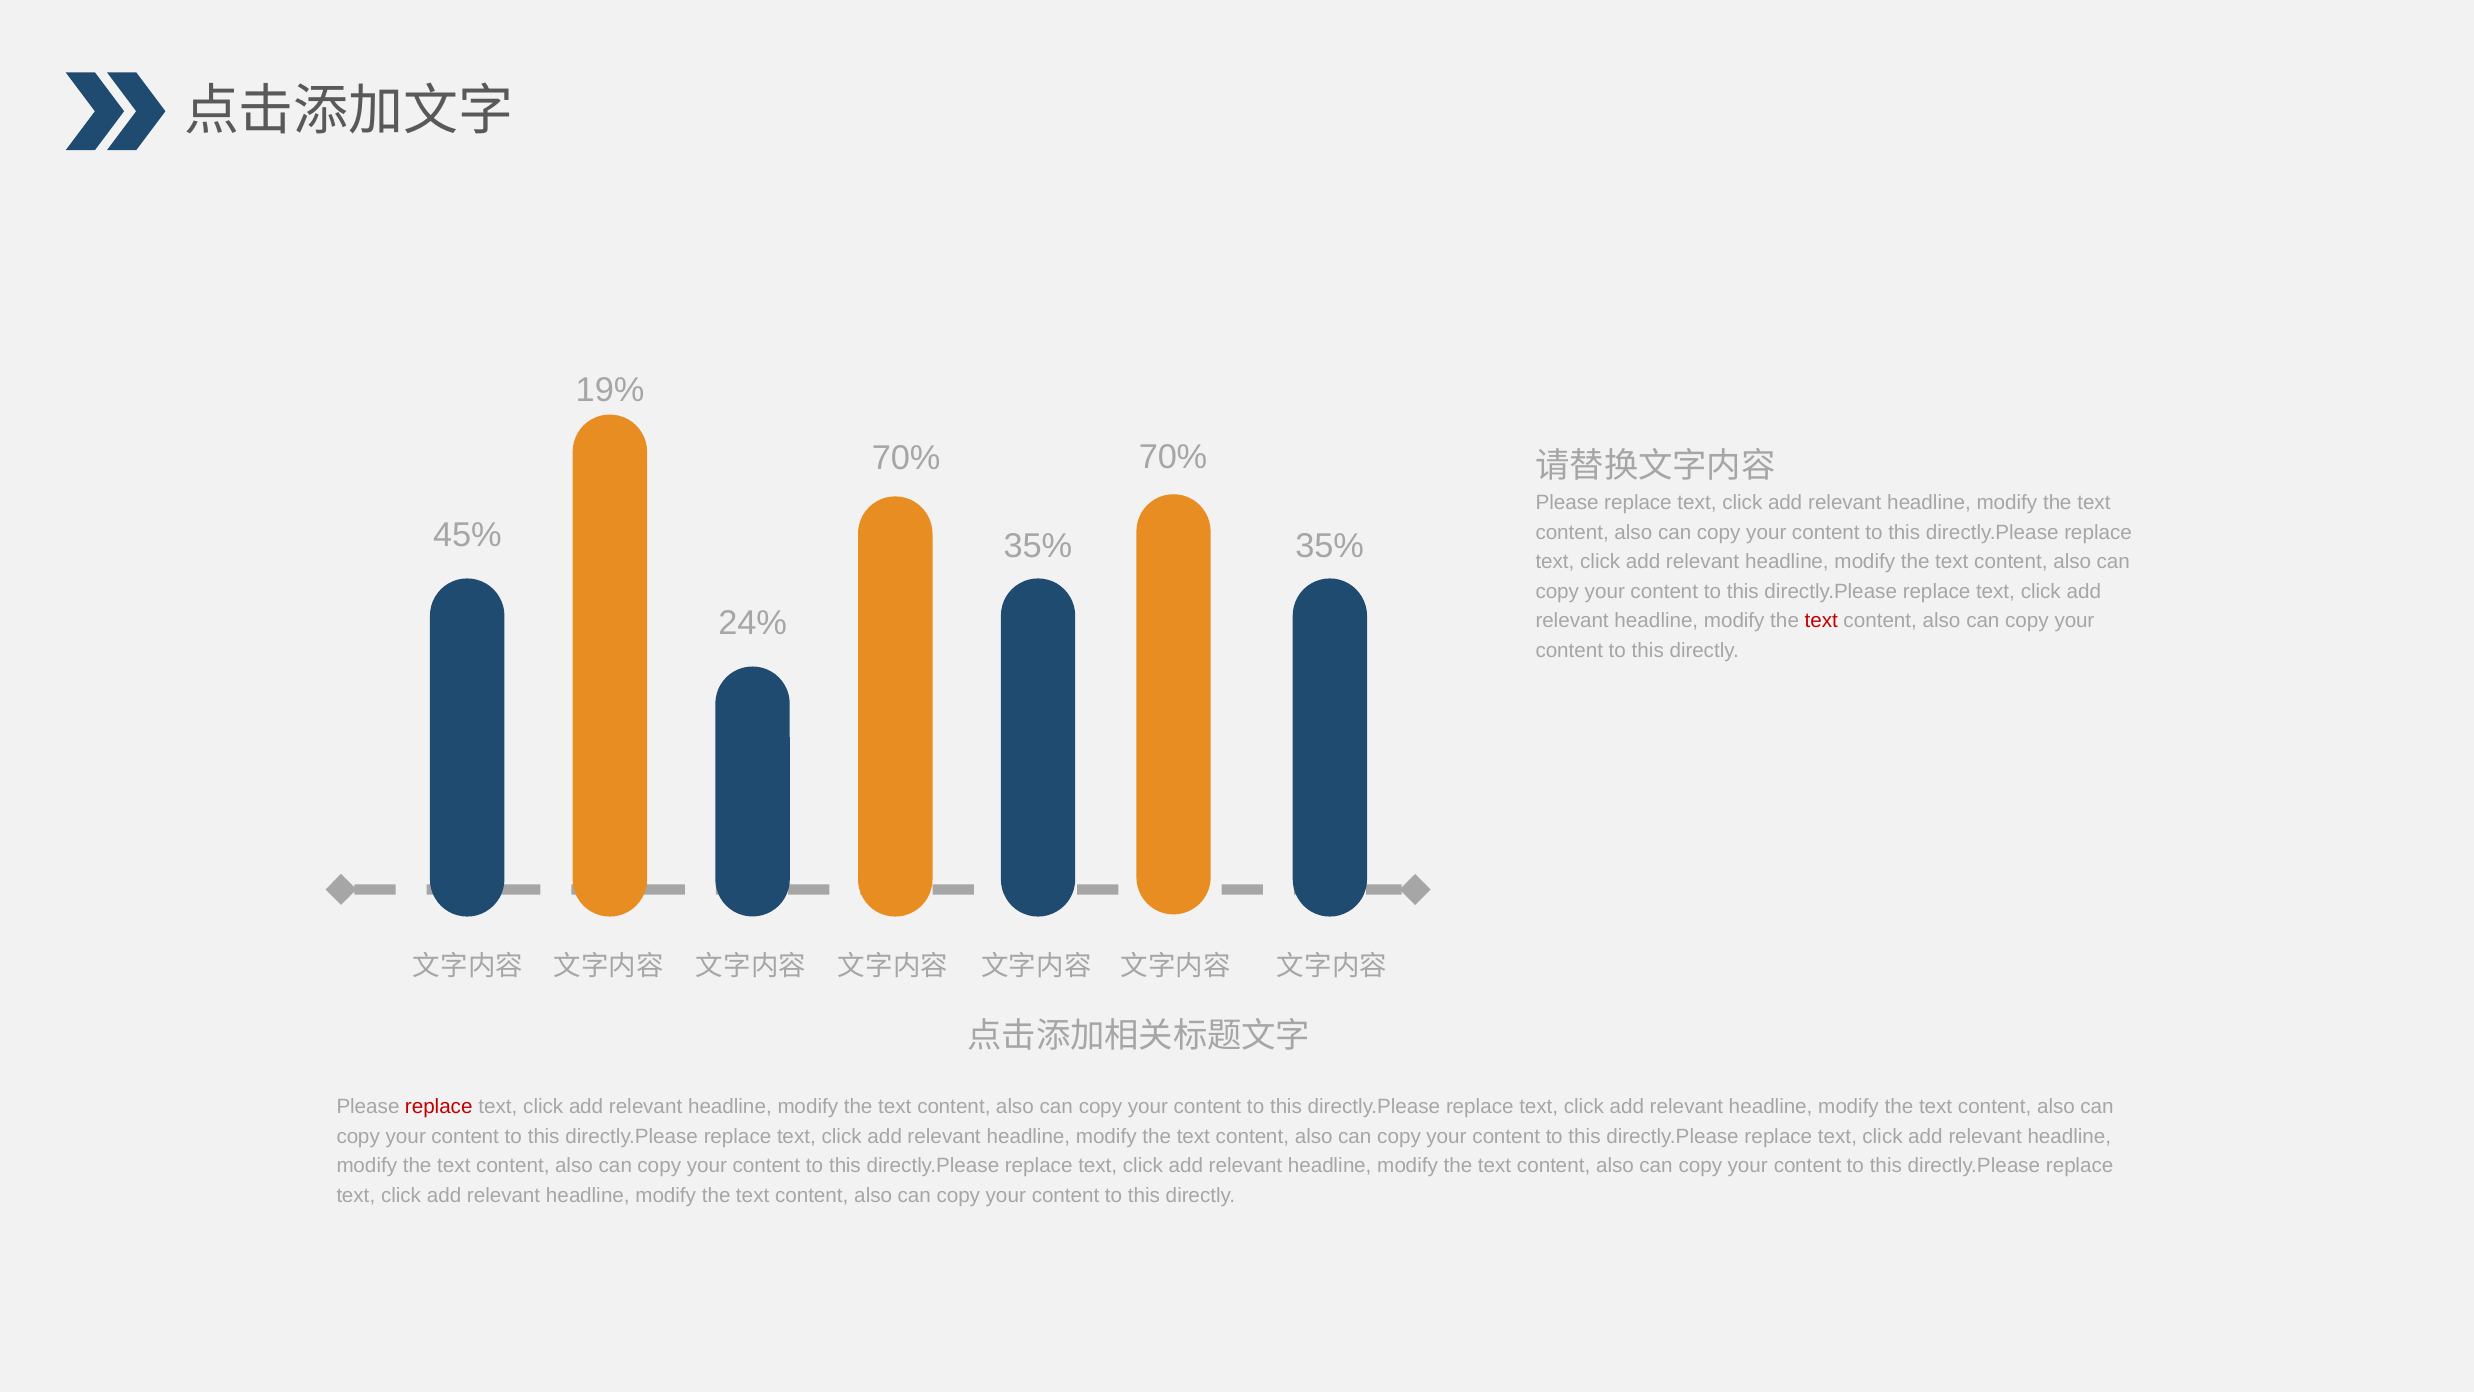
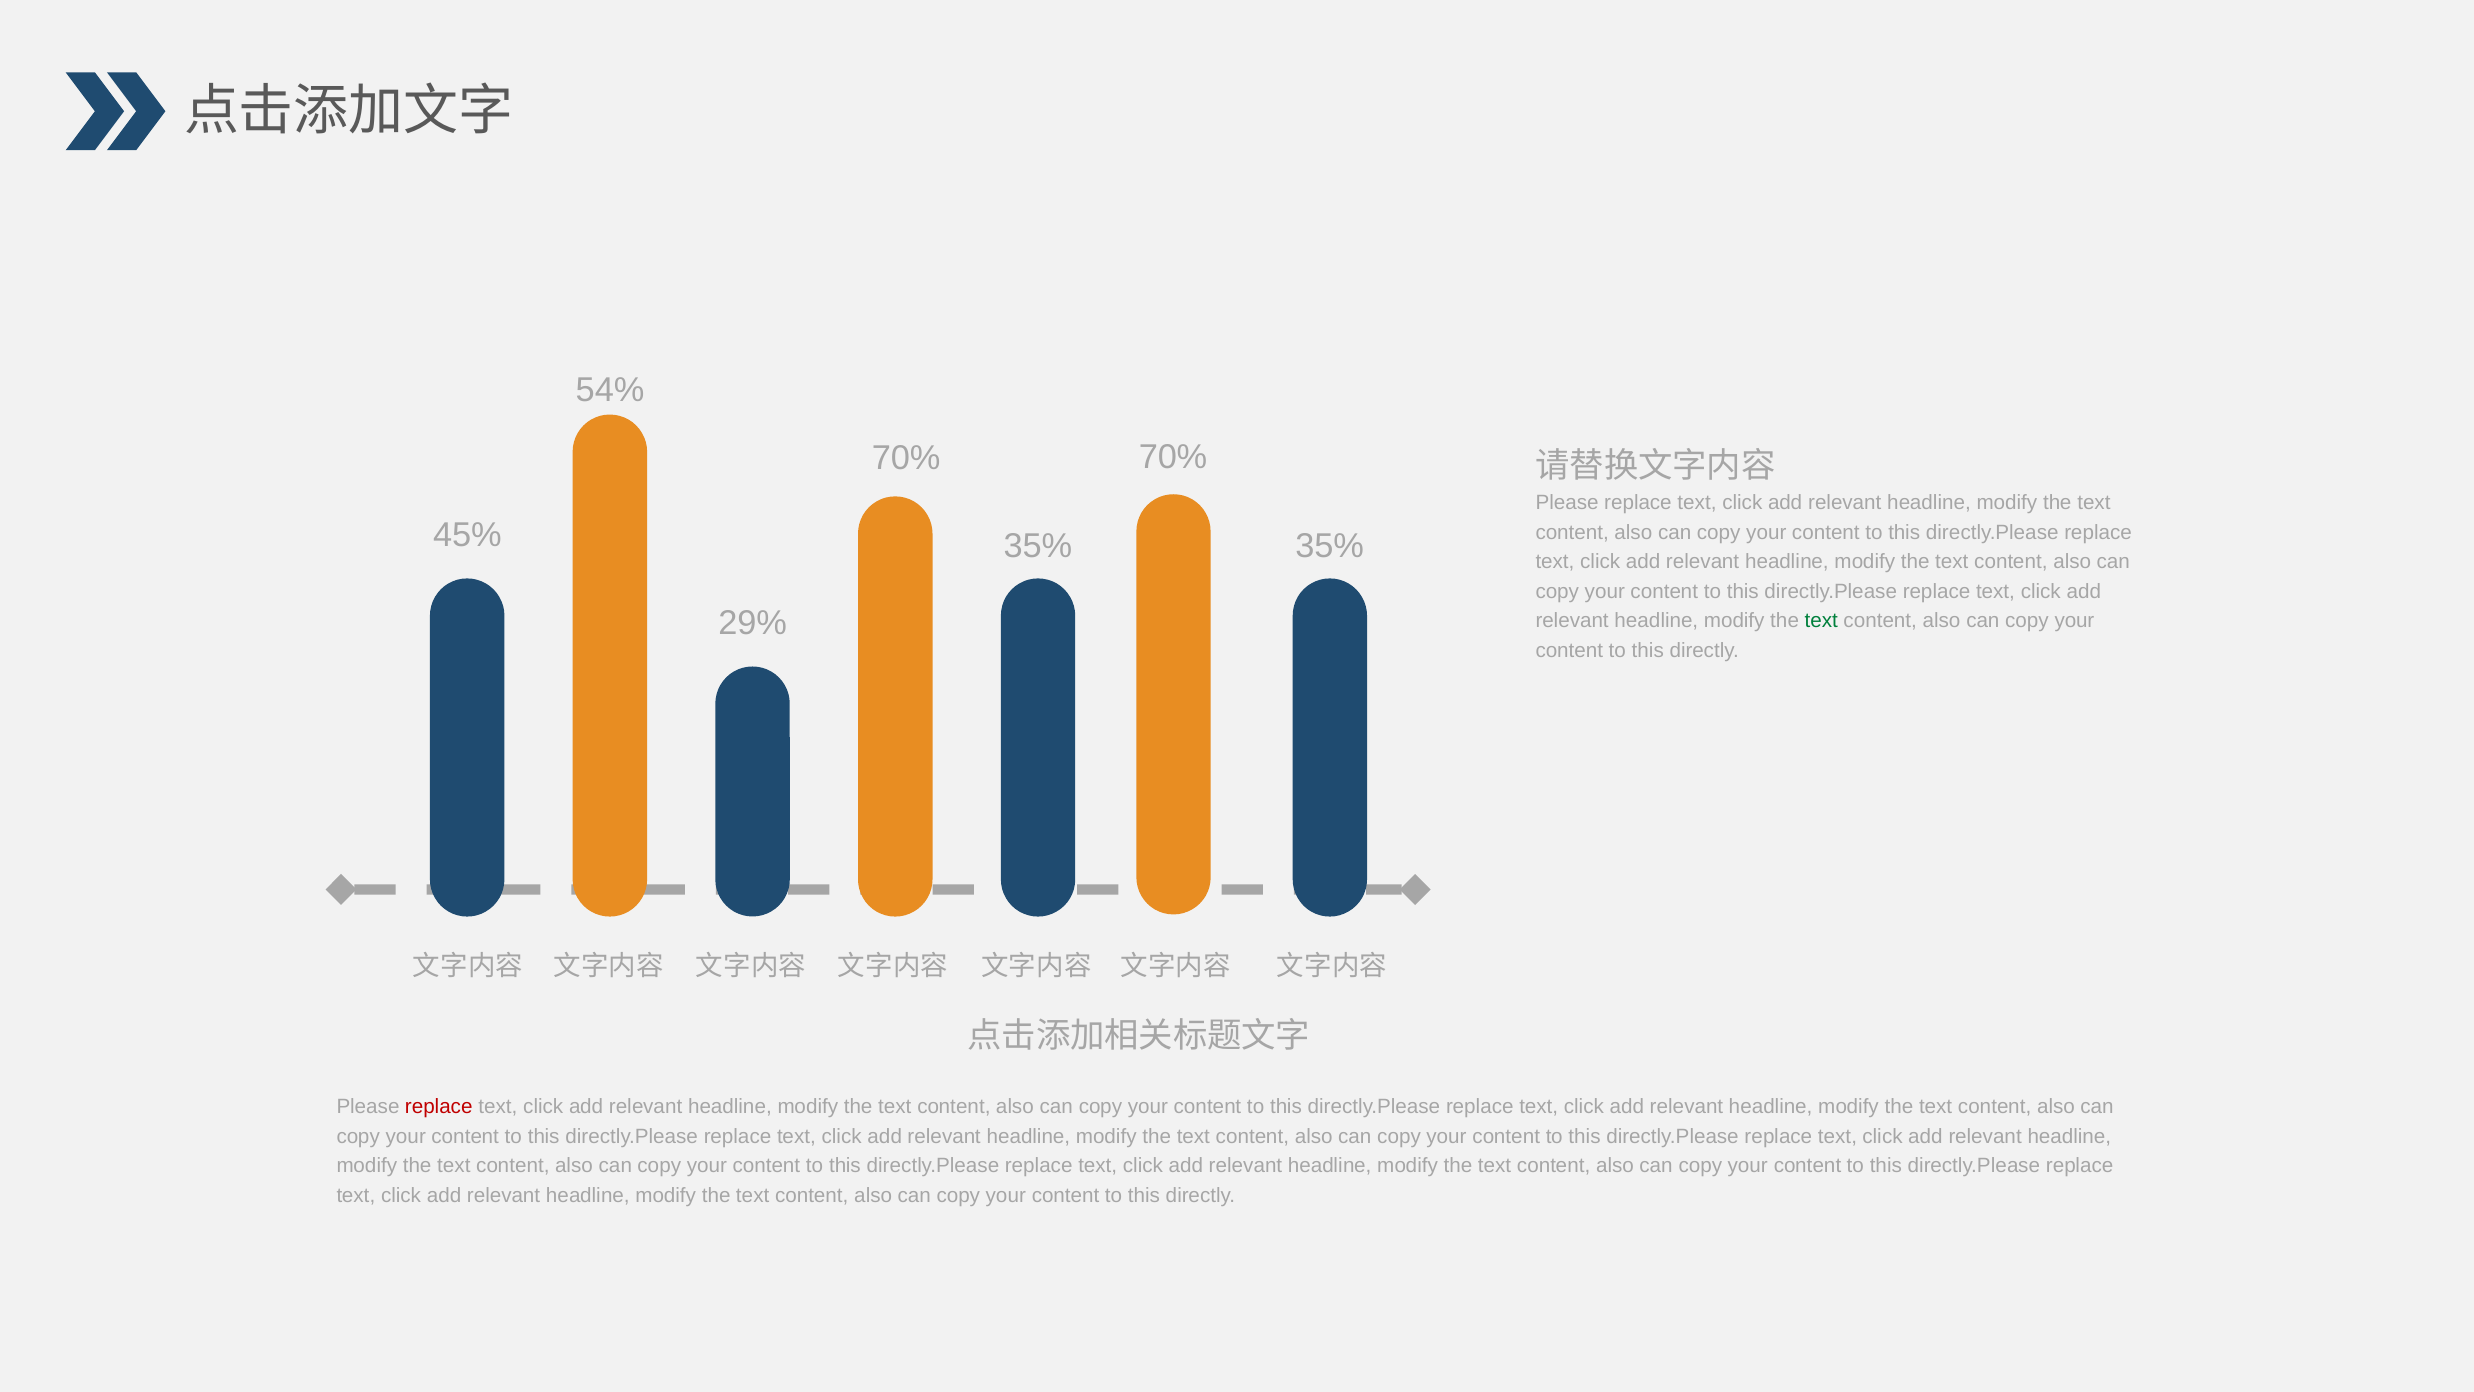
19%: 19% -> 54%
24%: 24% -> 29%
text at (1821, 621) colour: red -> green
